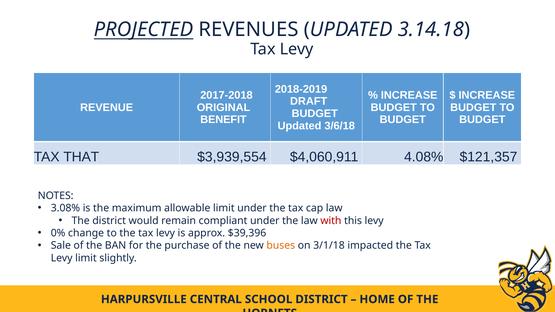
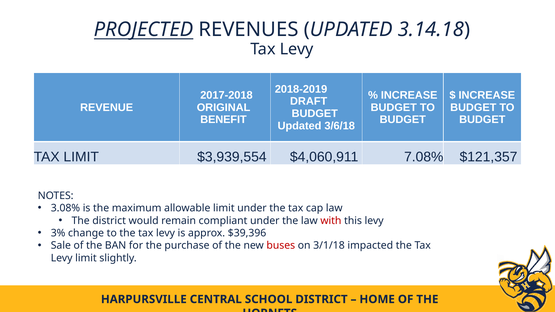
TAX THAT: THAT -> LIMIT
4.08%: 4.08% -> 7.08%
0%: 0% -> 3%
buses colour: orange -> red
